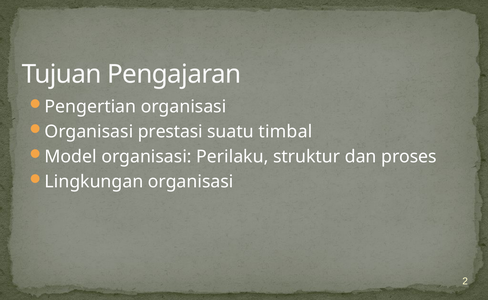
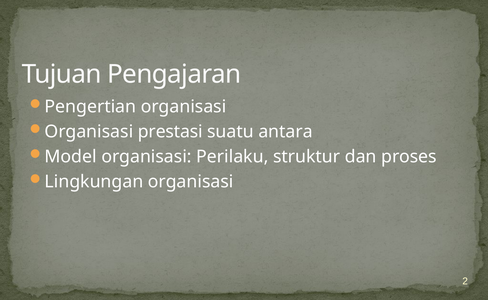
timbal: timbal -> antara
